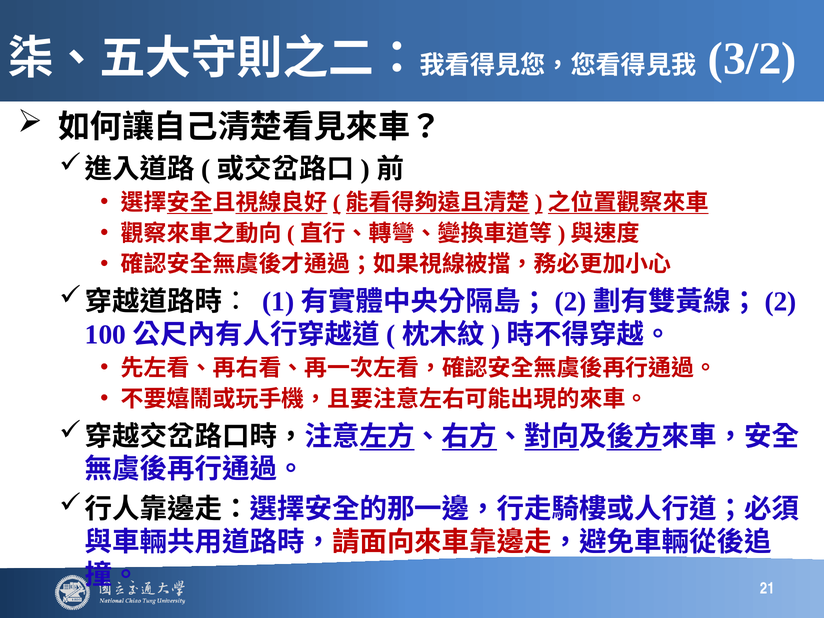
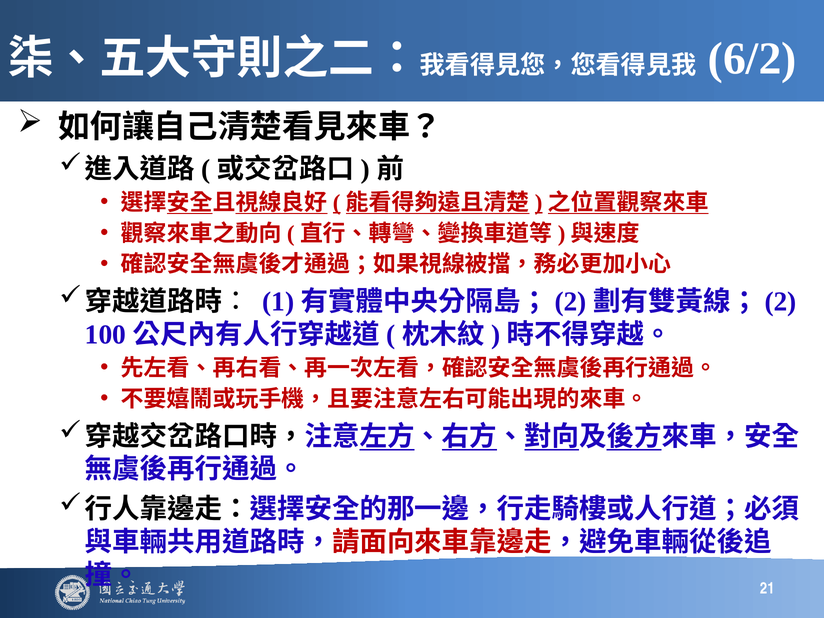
3/2: 3/2 -> 6/2
